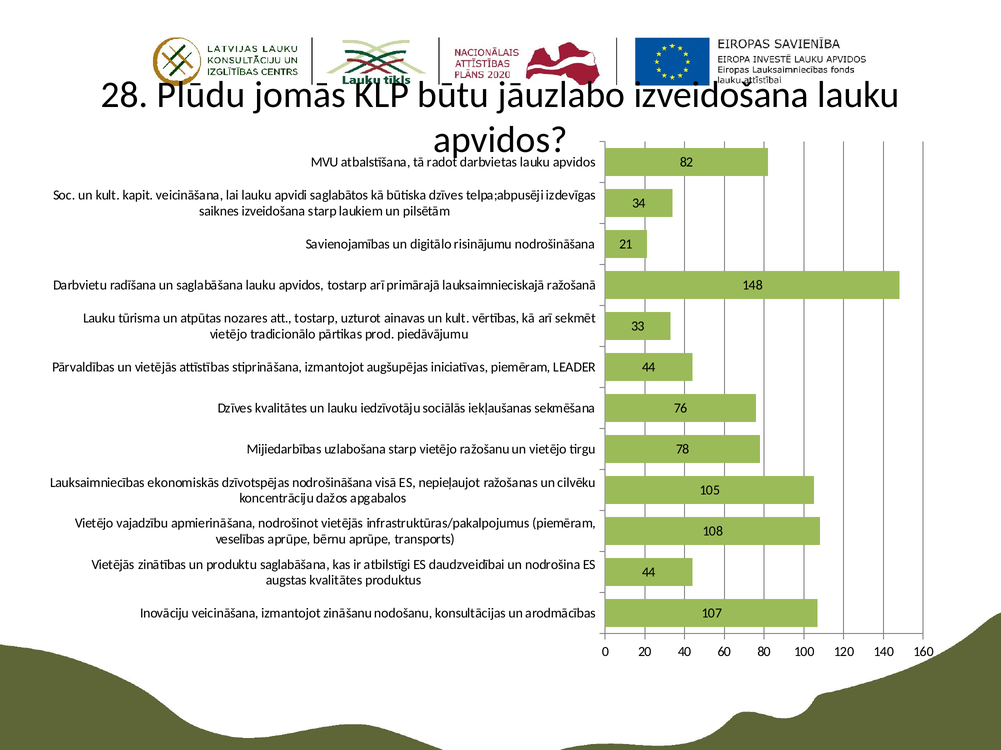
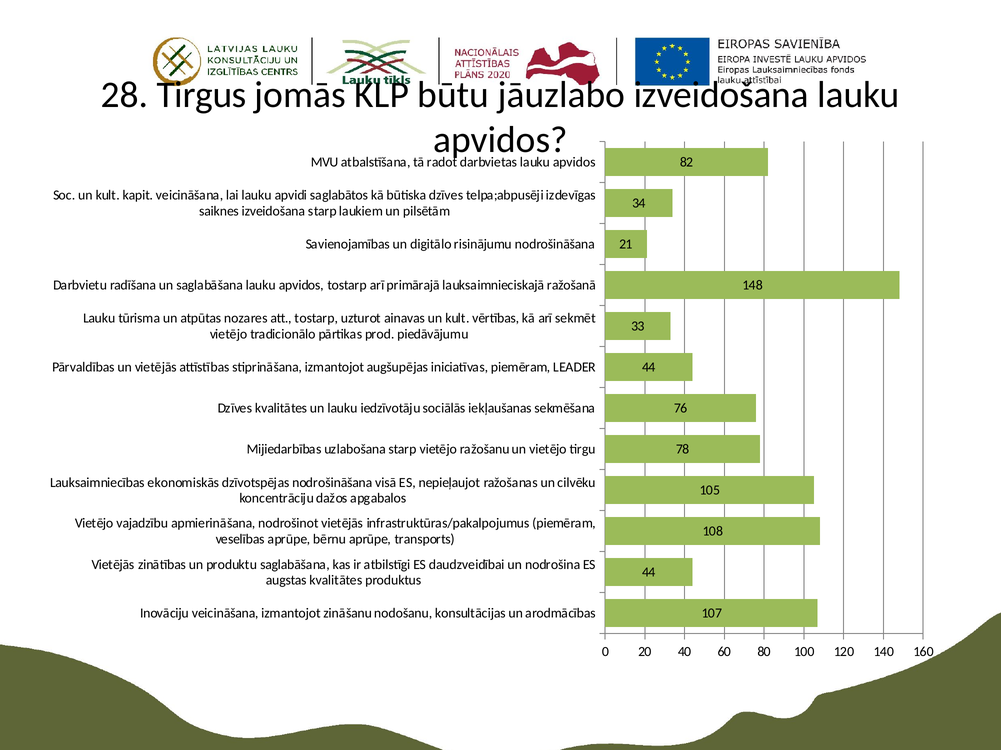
Plūdu: Plūdu -> Tirgus
